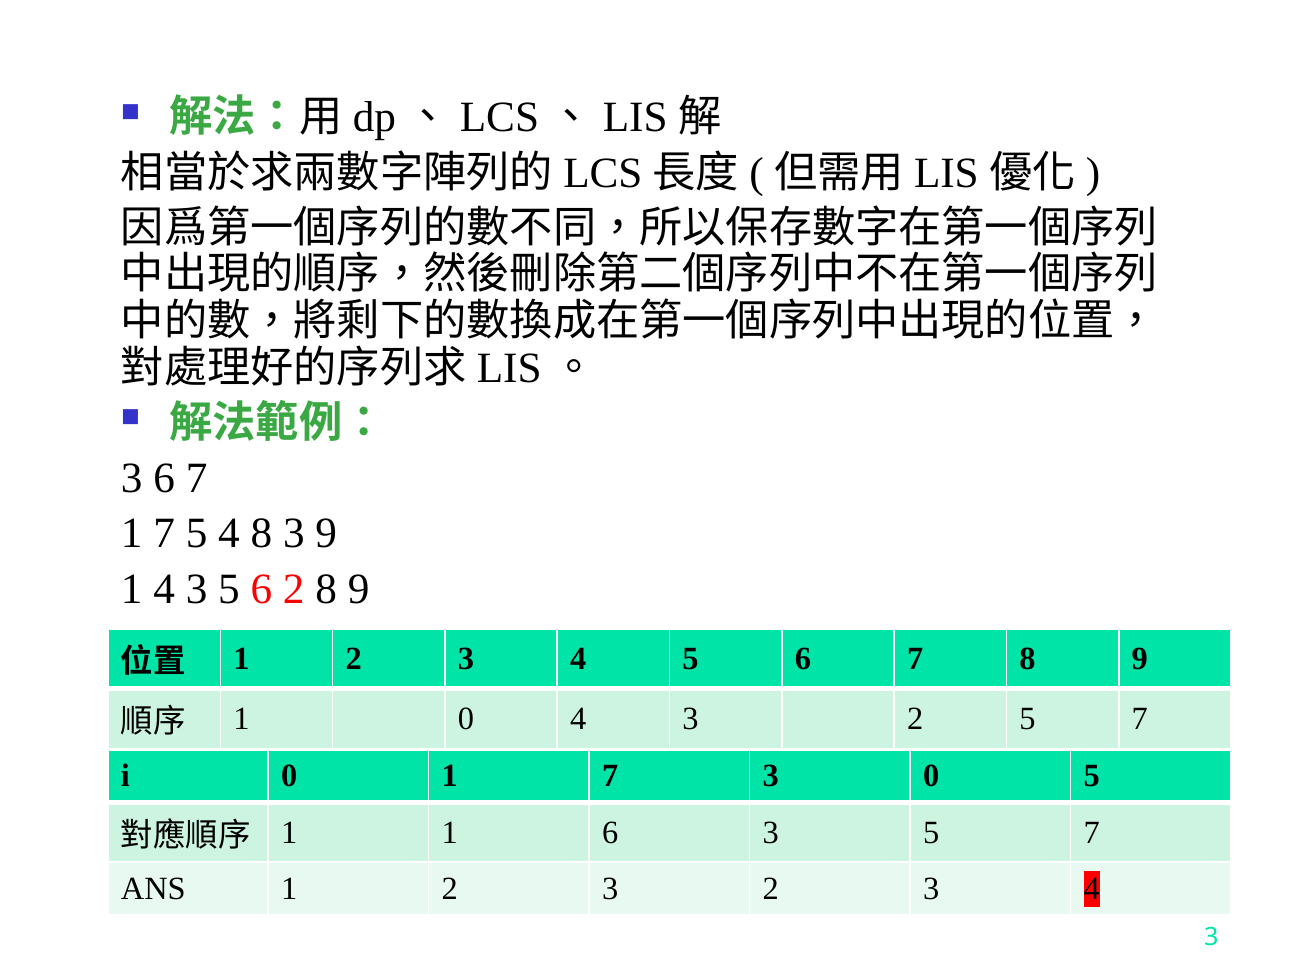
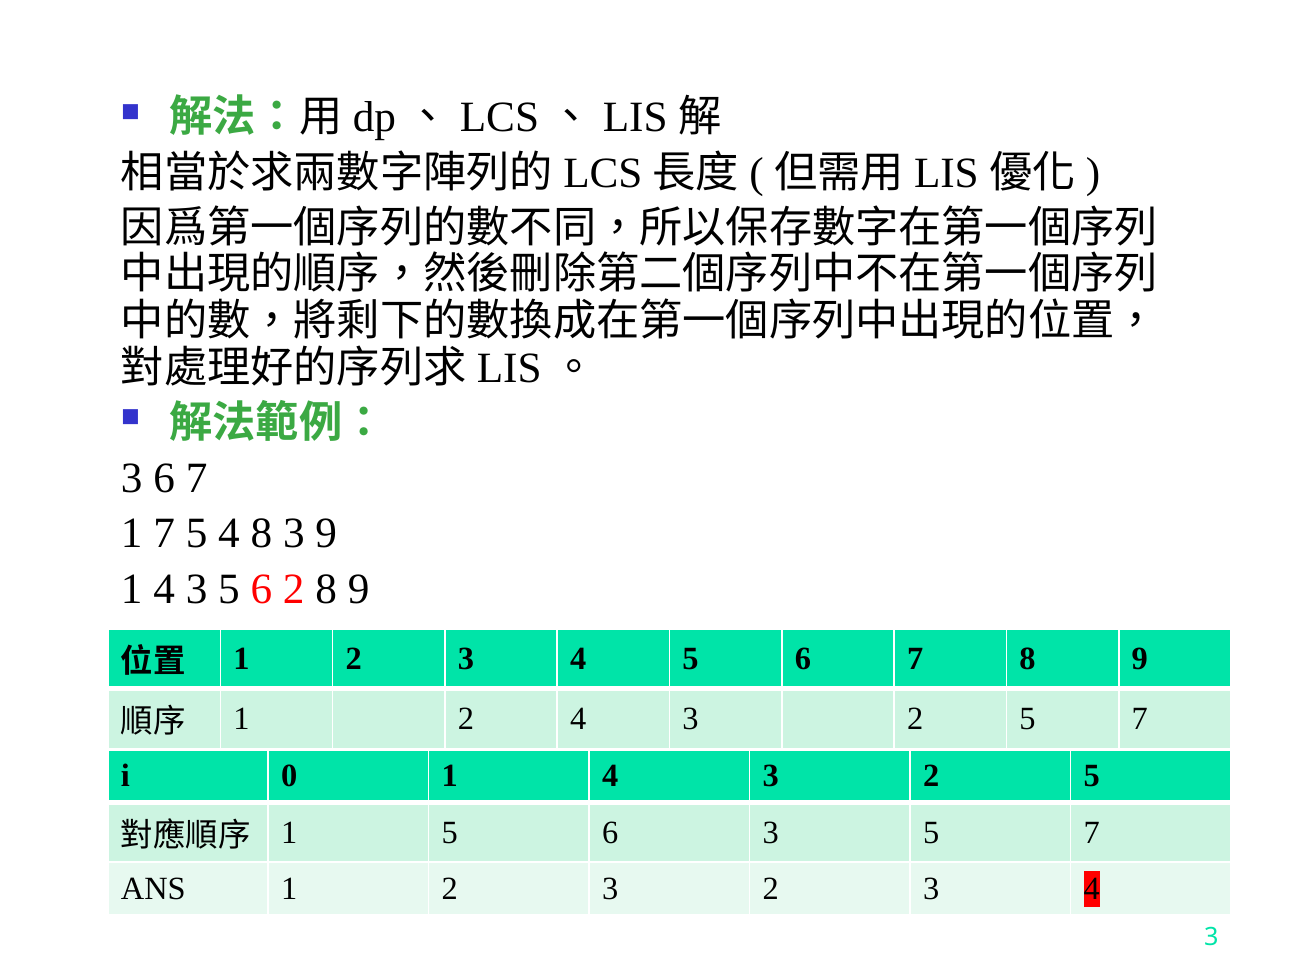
0 at (466, 719): 0 -> 2
0 1 7: 7 -> 4
0 at (931, 776): 0 -> 2
1 1: 1 -> 5
